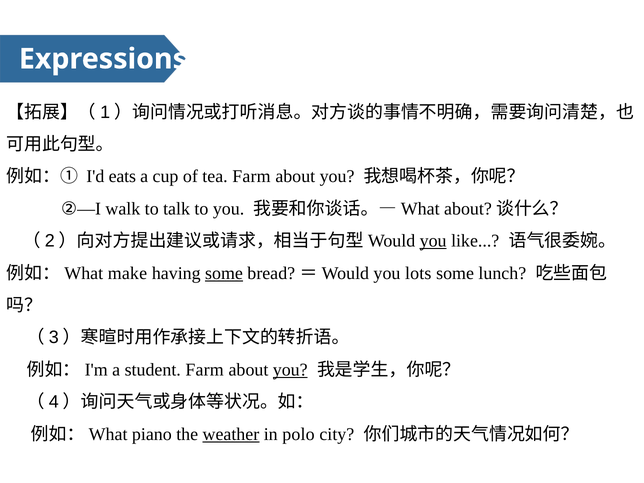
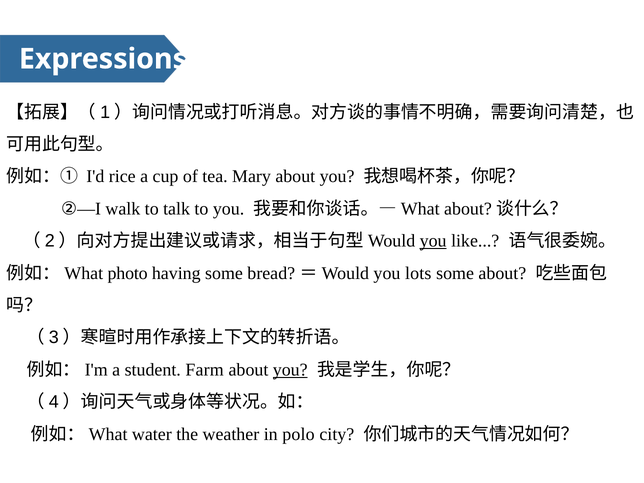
eats: eats -> rice
tea Farm: Farm -> Mary
make: make -> photo
some at (224, 273) underline: present -> none
some lunch: lunch -> about
piano: piano -> water
weather underline: present -> none
